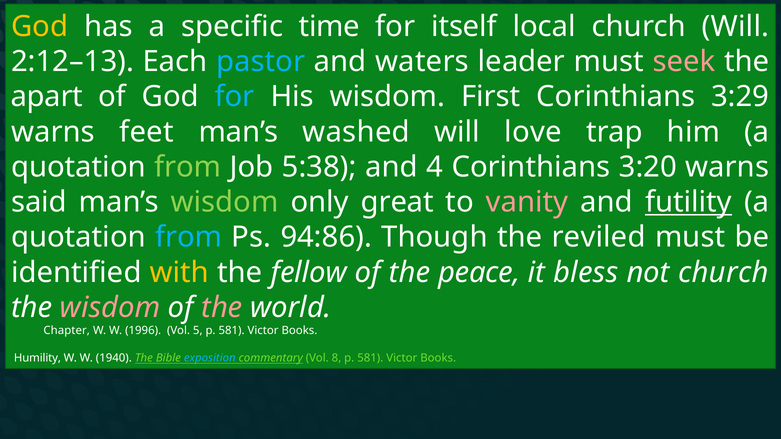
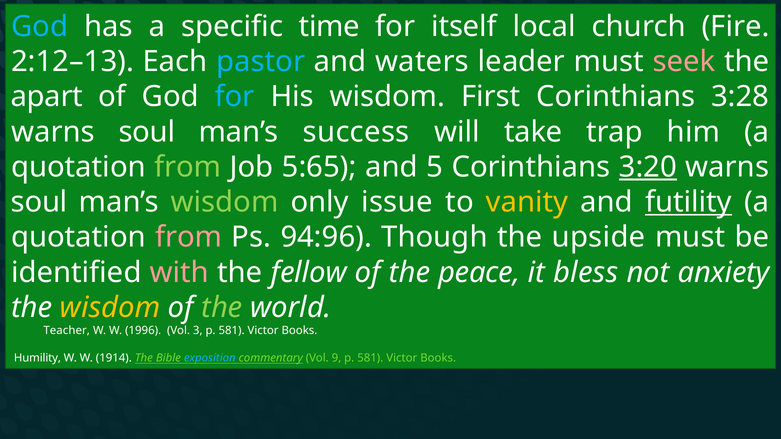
God at (40, 27) colour: yellow -> light blue
church Will: Will -> Fire
3:29: 3:29 -> 3:28
feet at (147, 132): feet -> soul
washed: washed -> success
love: love -> take
5:38: 5:38 -> 5:65
4: 4 -> 5
3:20 underline: none -> present
said at (39, 202): said -> soul
great: great -> issue
vanity colour: pink -> yellow
from at (189, 237) colour: light blue -> pink
94:86: 94:86 -> 94:96
reviled: reviled -> upside
with colour: yellow -> pink
not church: church -> anxiety
wisdom at (110, 308) colour: pink -> yellow
the at (222, 308) colour: pink -> light green
Chapter: Chapter -> Teacher
5: 5 -> 3
1940: 1940 -> 1914
8: 8 -> 9
